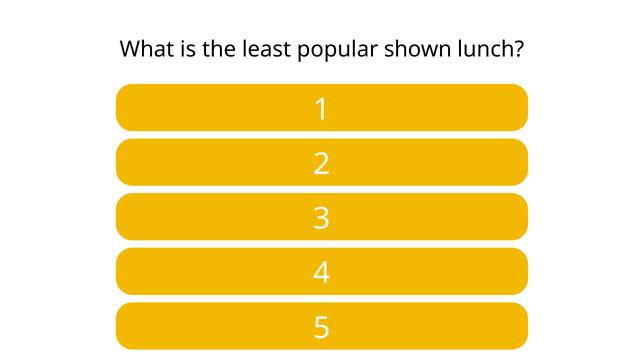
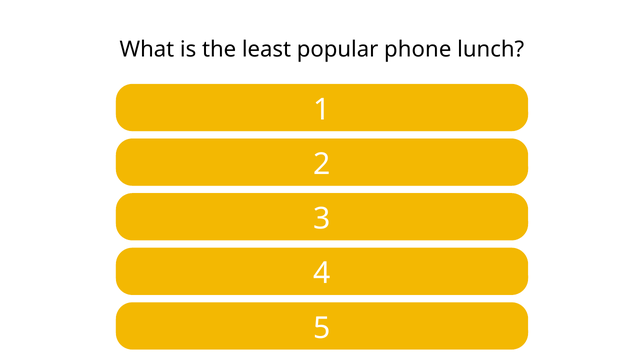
shown: shown -> phone
